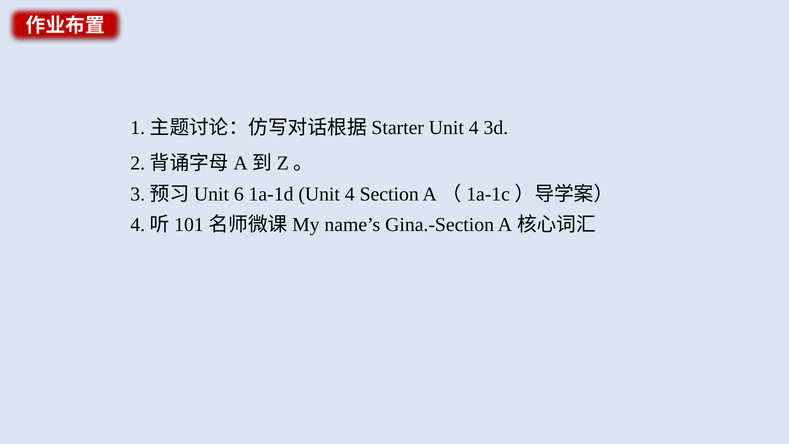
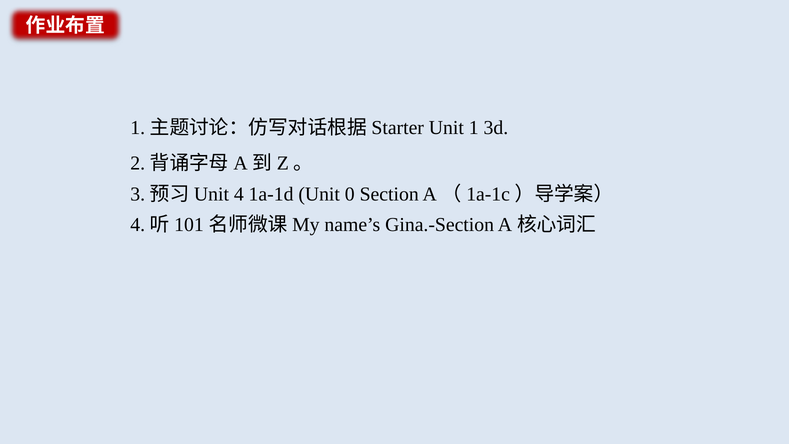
4 at (474, 128): 4 -> 1
6: 6 -> 4
1a-1d Unit 4: 4 -> 0
